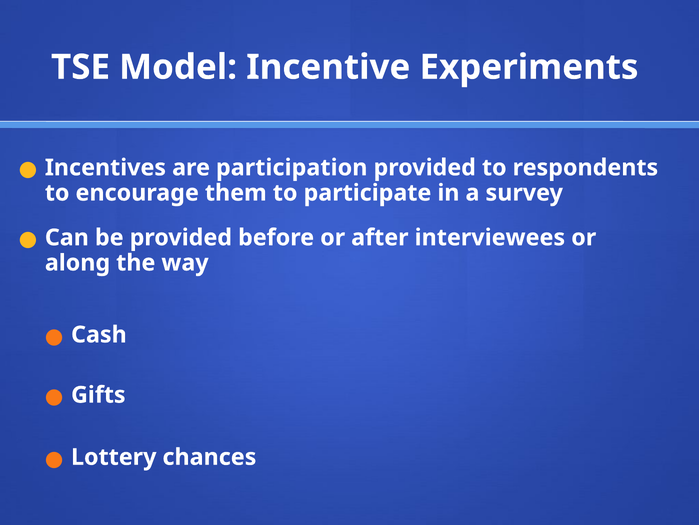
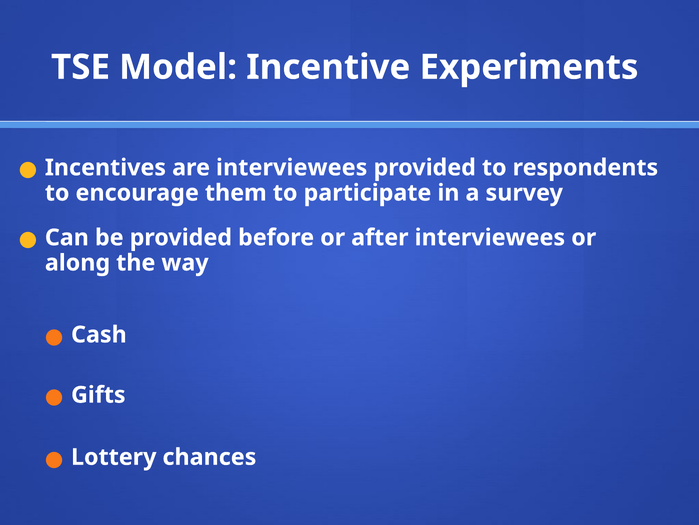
are participation: participation -> interviewees
